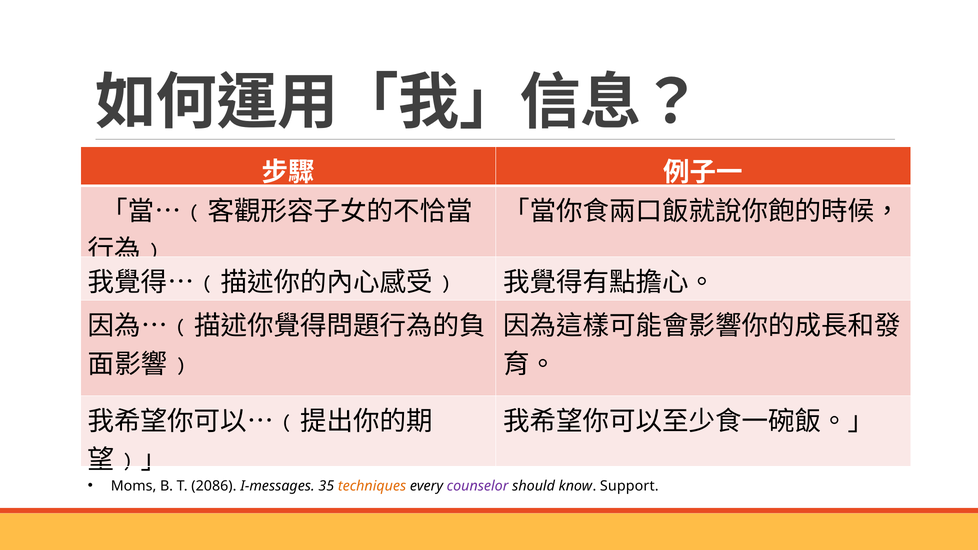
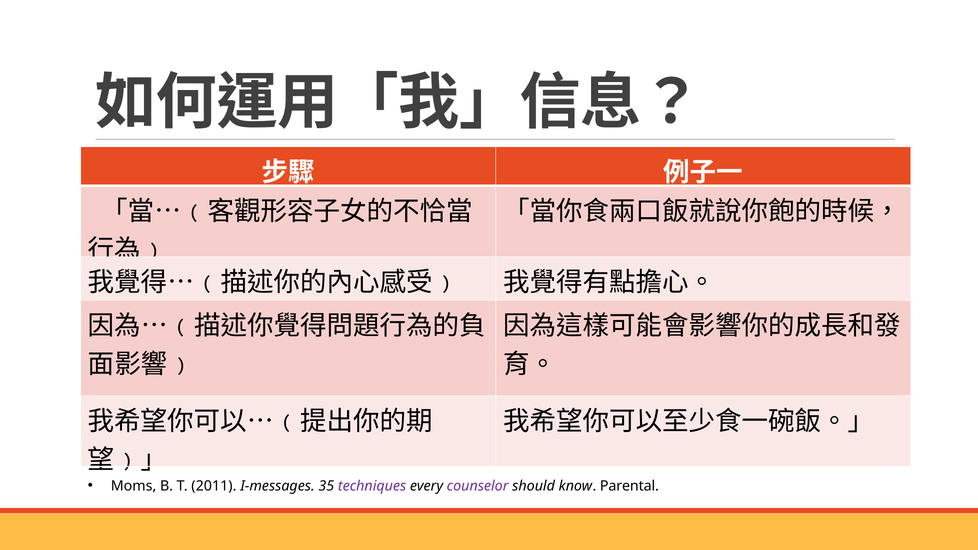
2086: 2086 -> 2011
techniques colour: orange -> purple
Support: Support -> Parental
